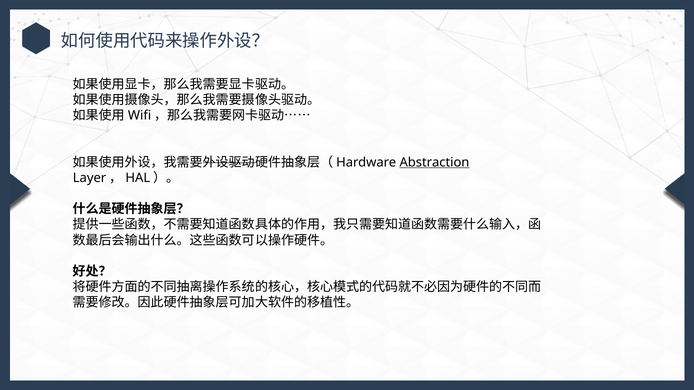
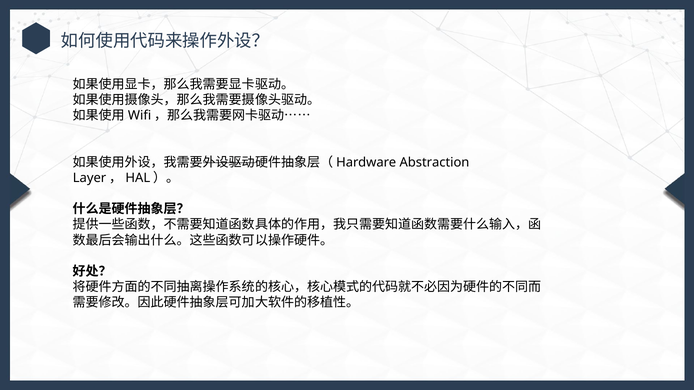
Abstraction underline: present -> none
